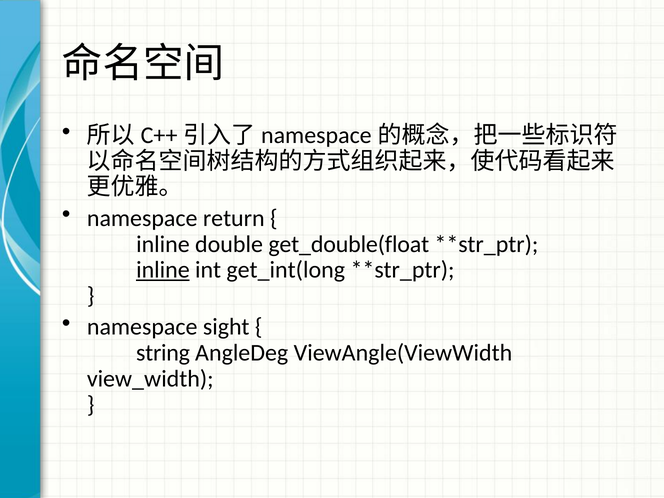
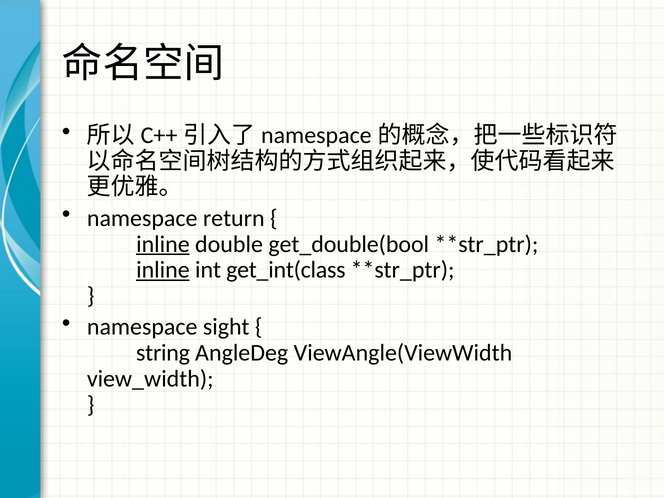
inline at (163, 244) underline: none -> present
get_double(float: get_double(float -> get_double(bool
get_int(long: get_int(long -> get_int(class
